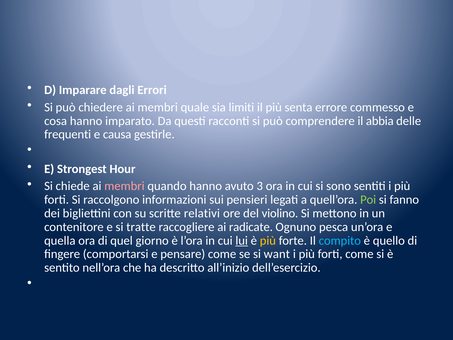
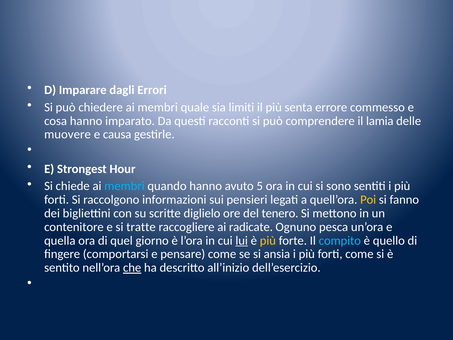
abbia: abbia -> lamia
frequenti: frequenti -> muovere
membri at (124, 186) colour: pink -> light blue
3: 3 -> 5
Poi colour: light green -> yellow
relativi: relativi -> diglielo
violino: violino -> tenero
want: want -> ansia
che underline: none -> present
